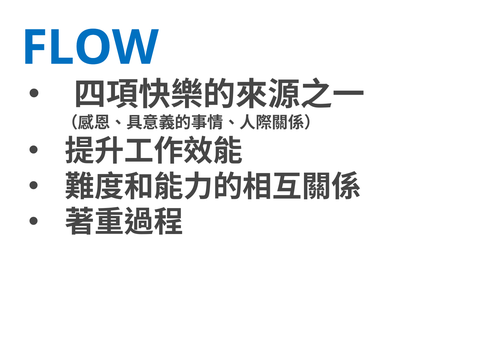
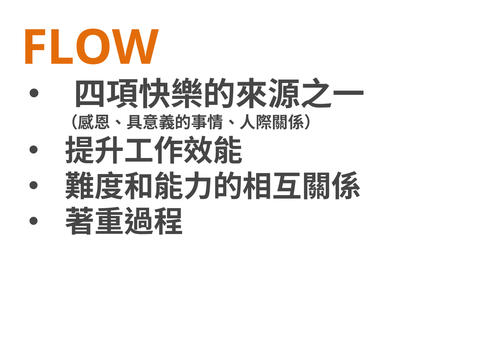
FLOW colour: blue -> orange
